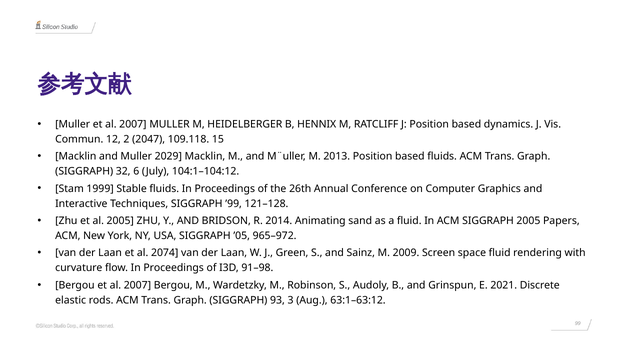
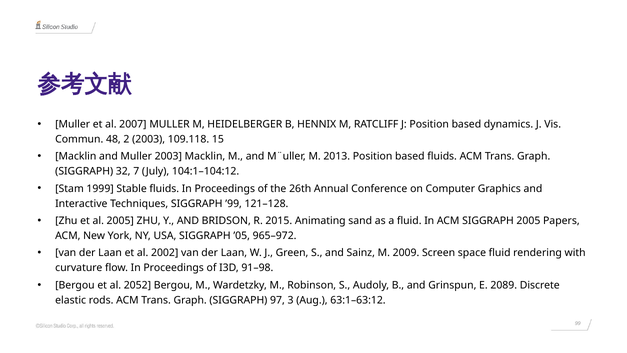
12: 12 -> 48
2 2047: 2047 -> 2003
Muller 2029: 2029 -> 2003
6: 6 -> 7
2014: 2014 -> 2015
2074: 2074 -> 2002
Bergou et al 2007: 2007 -> 2052
2021: 2021 -> 2089
93: 93 -> 97
